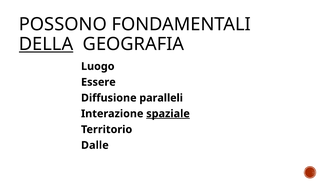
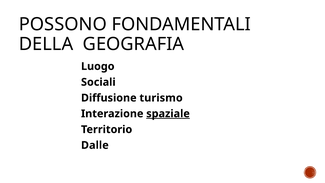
DELLA underline: present -> none
Essere: Essere -> Sociali
paralleli: paralleli -> turismo
